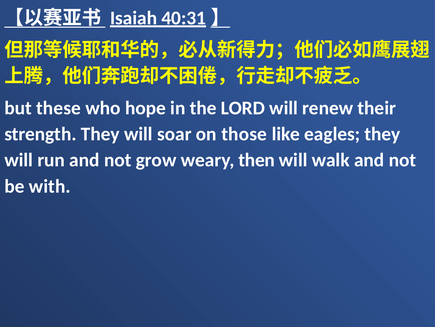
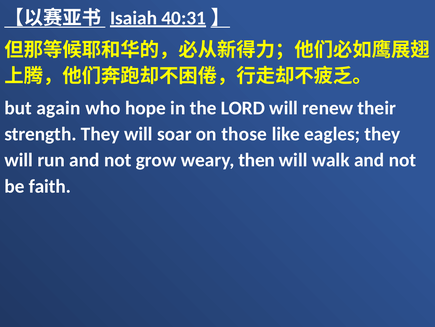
these: these -> again
with: with -> faith
